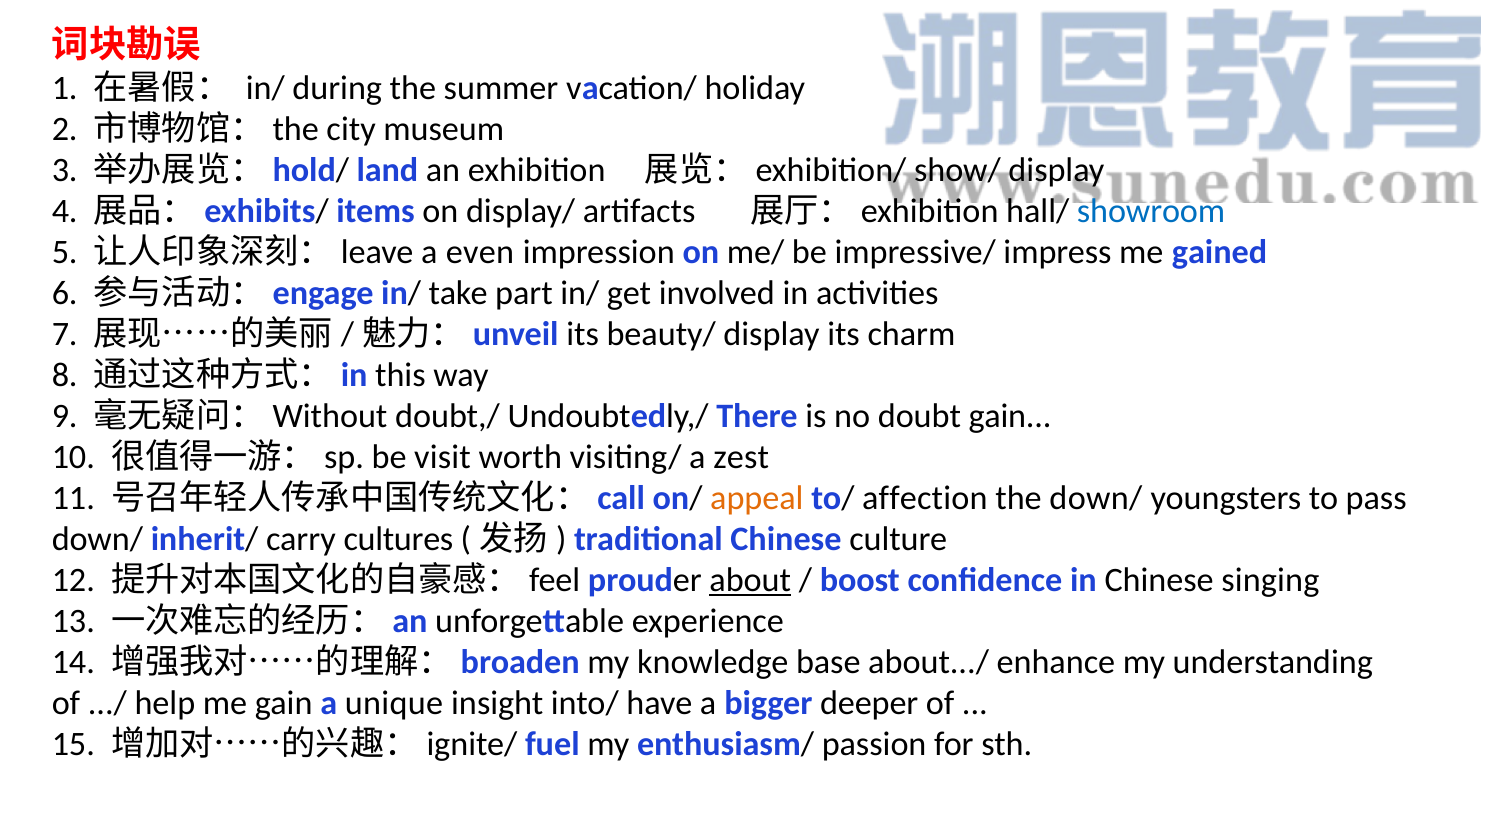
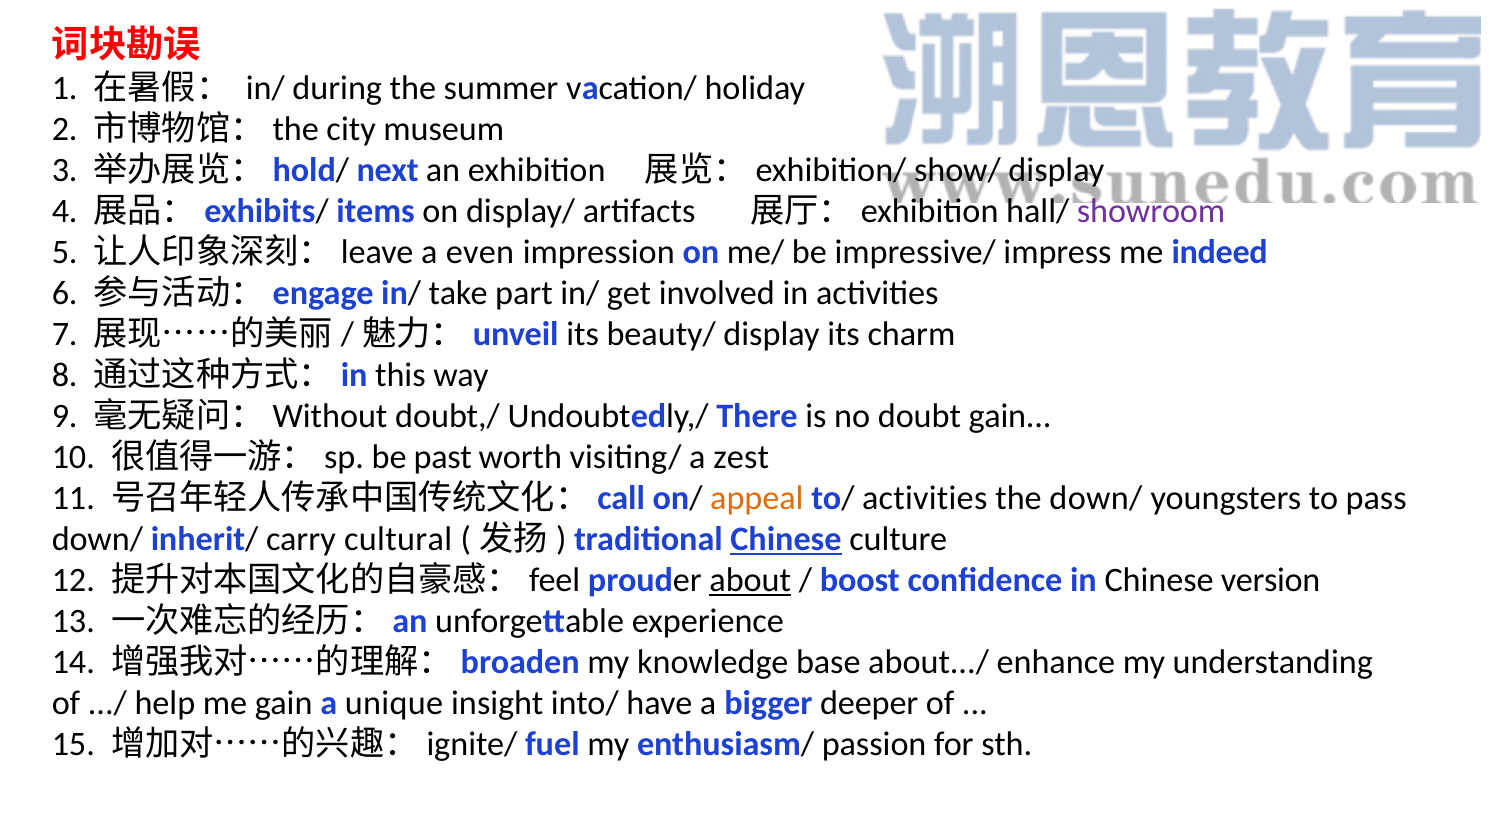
land: land -> next
showroom colour: blue -> purple
gained: gained -> indeed
visit: visit -> past
to/ affection: affection -> activities
cultures: cultures -> cultural
Chinese at (786, 539) underline: none -> present
singing: singing -> version
